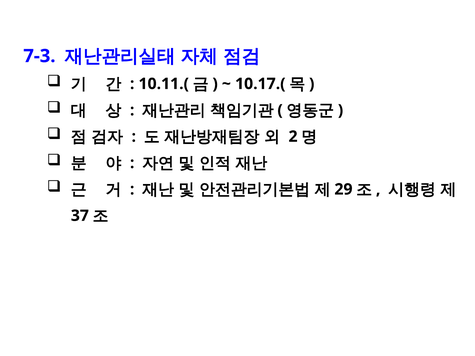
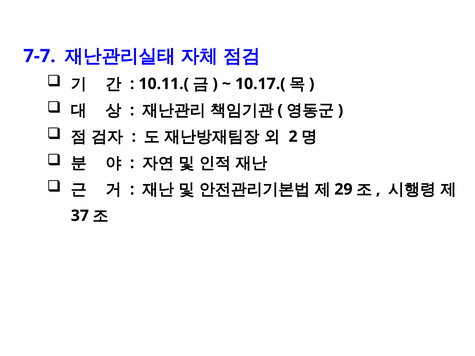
7-3: 7-3 -> 7-7
